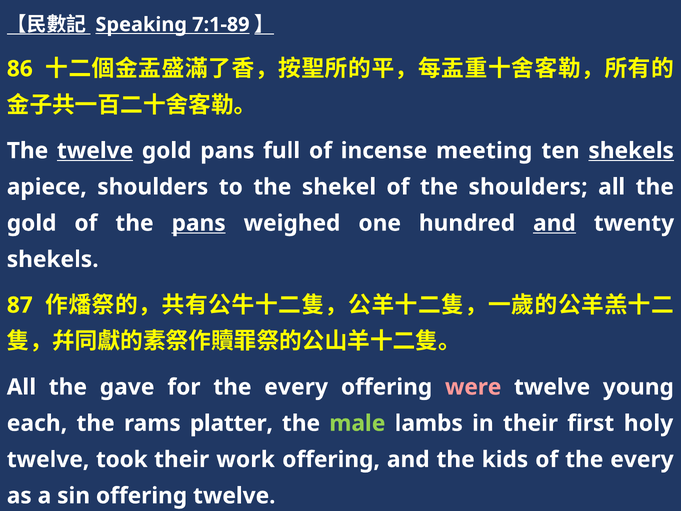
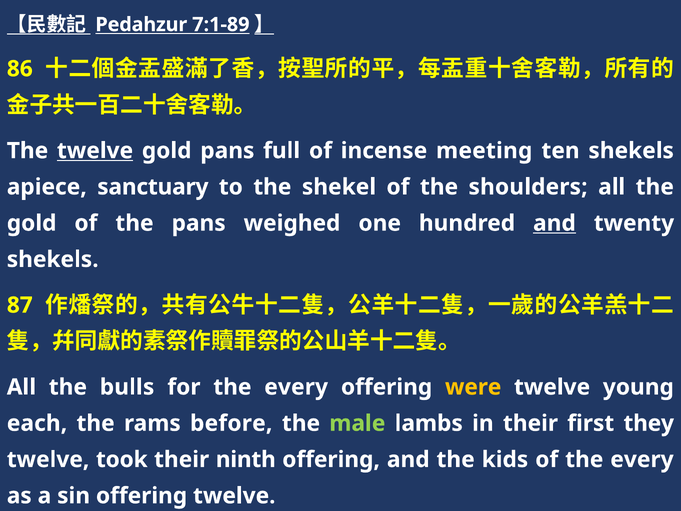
Speaking: Speaking -> Pedahzur
shekels at (631, 151) underline: present -> none
apiece shoulders: shoulders -> sanctuary
pans at (199, 223) underline: present -> none
gave: gave -> bulls
were colour: pink -> yellow
platter: platter -> before
holy: holy -> they
work: work -> ninth
